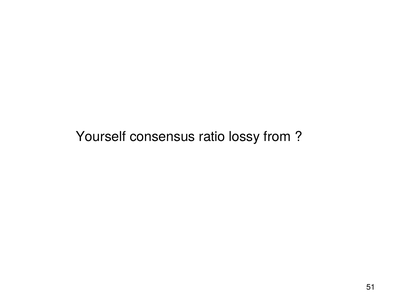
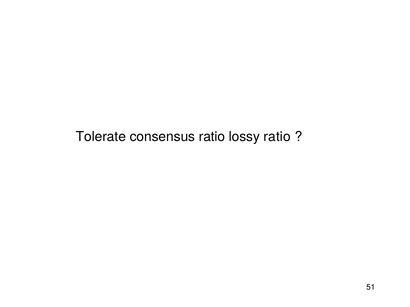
Yourself: Yourself -> Tolerate
lossy from: from -> ratio
